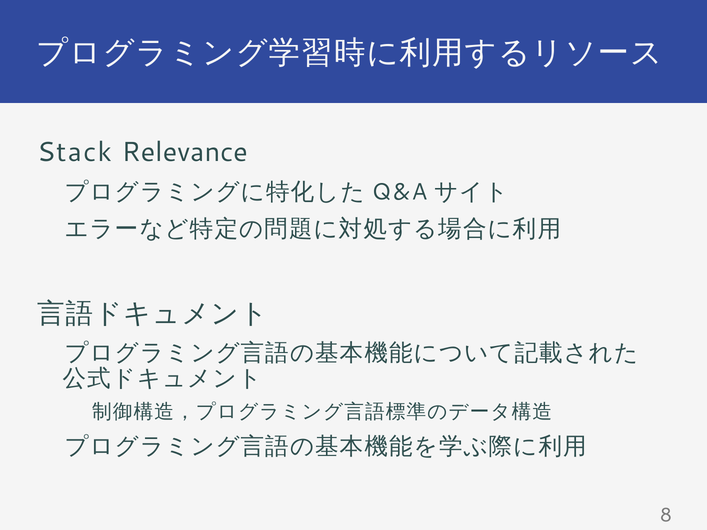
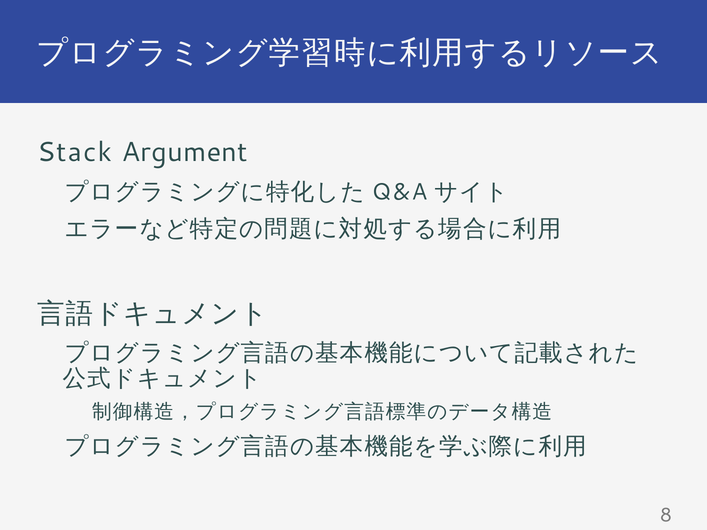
Relevance: Relevance -> Argument
